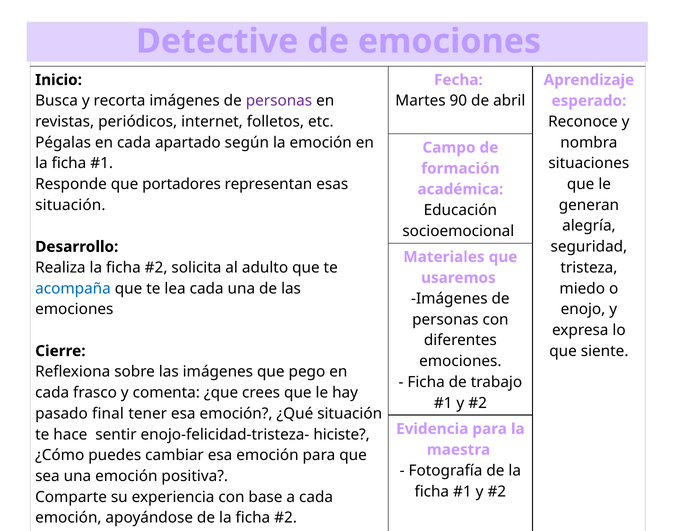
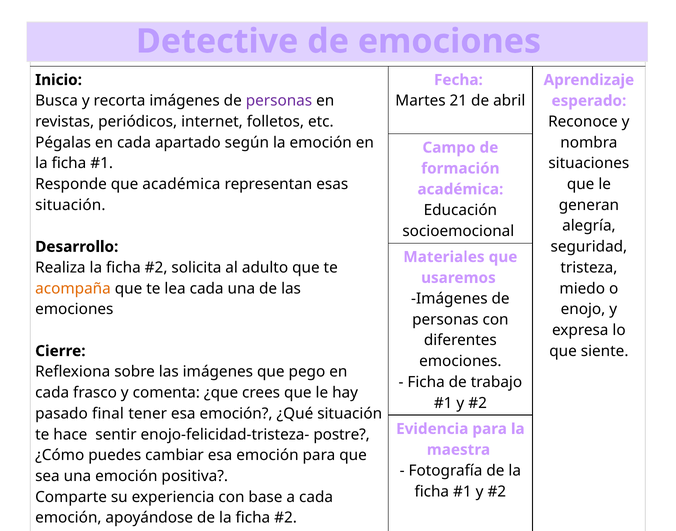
90: 90 -> 21
que portadores: portadores -> académica
acompaña colour: blue -> orange
hiciste: hiciste -> postre
